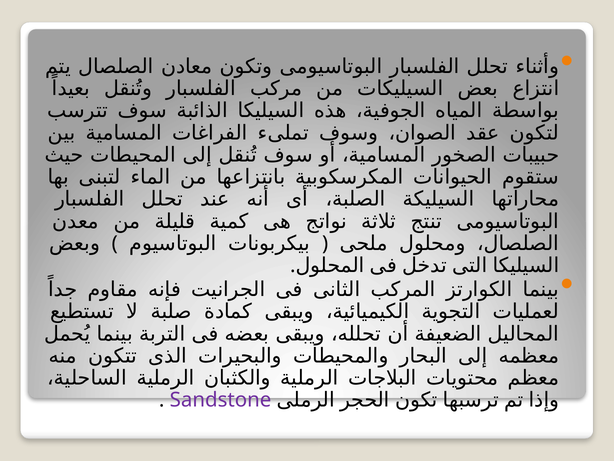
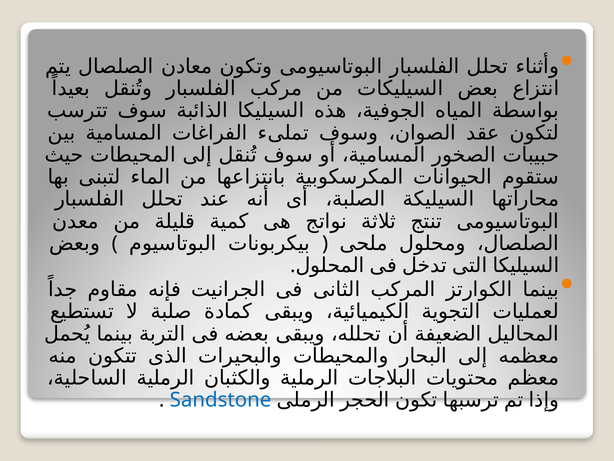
Sandstone colour: purple -> blue
